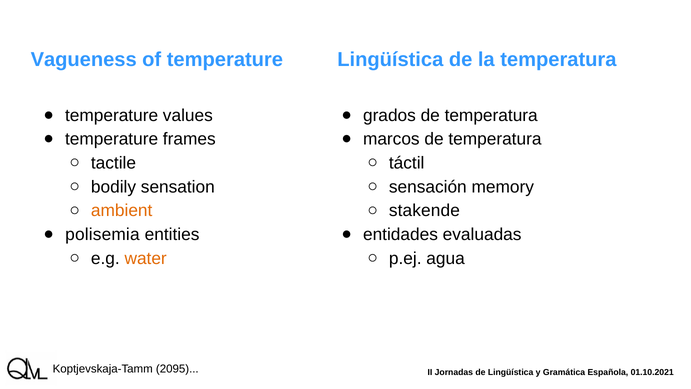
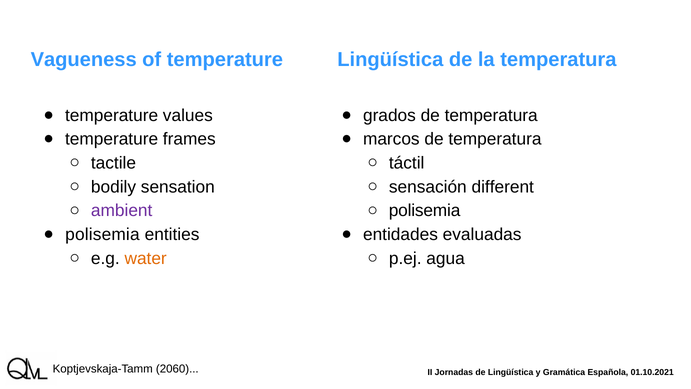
memory: memory -> different
ambient colour: orange -> purple
stakende at (424, 211): stakende -> polisemia
2095: 2095 -> 2060
